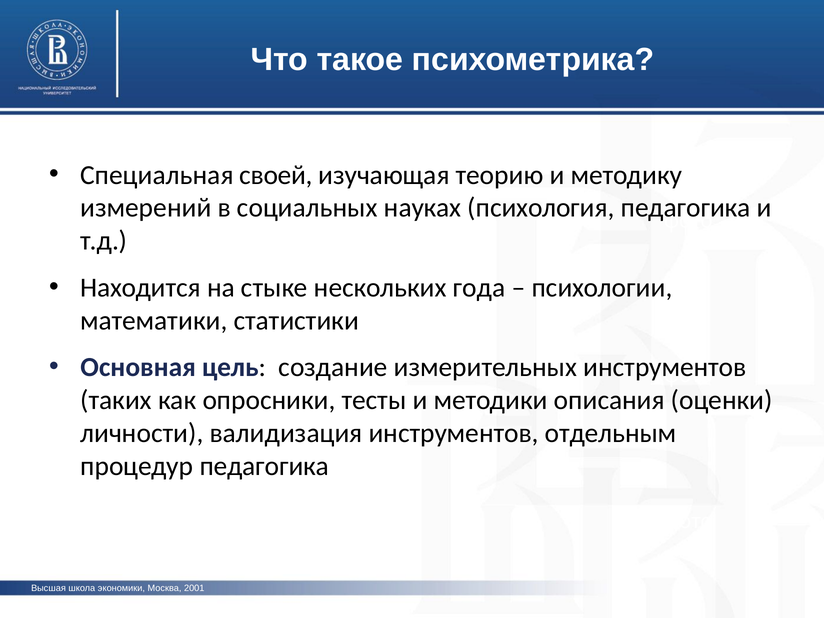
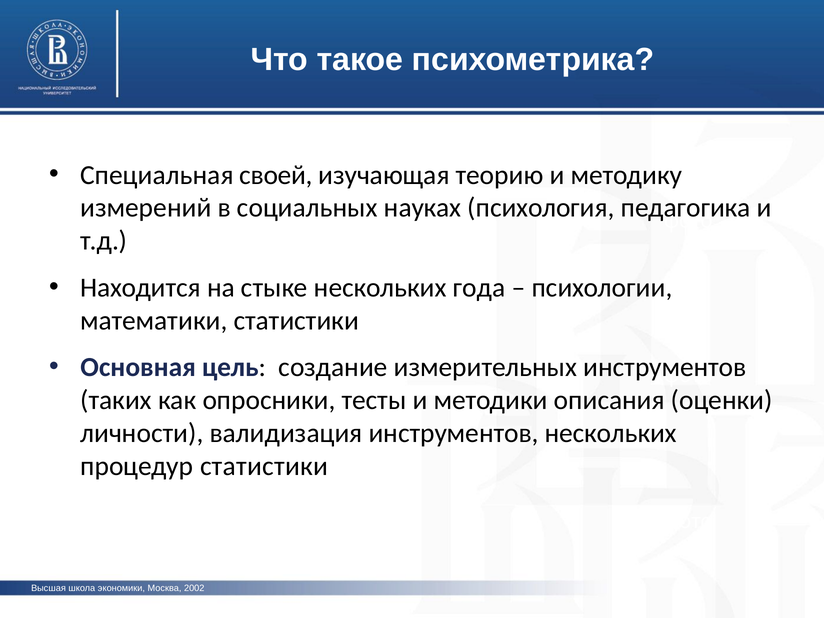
инструментов отдельным: отдельным -> нескольких
процедур педагогика: педагогика -> статистики
2001: 2001 -> 2002
